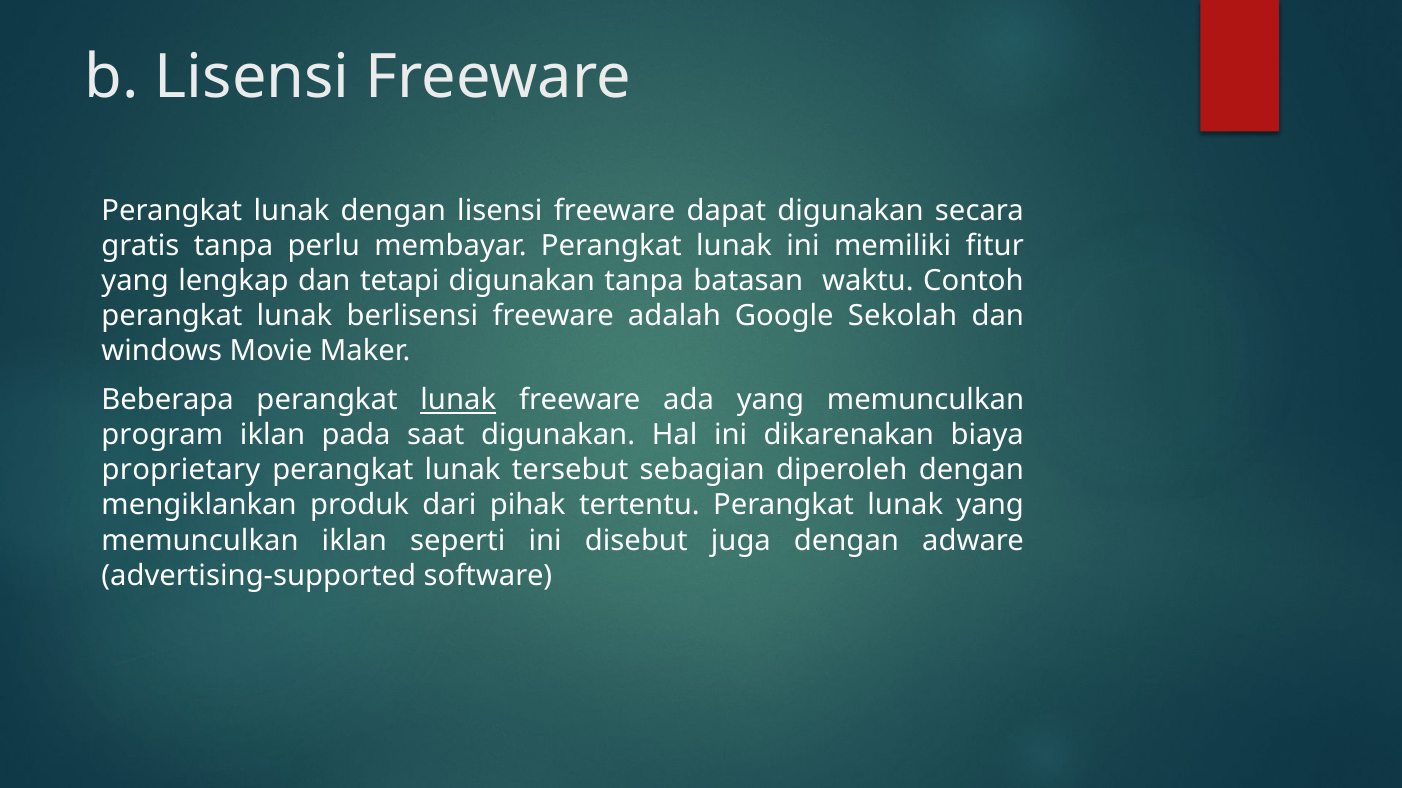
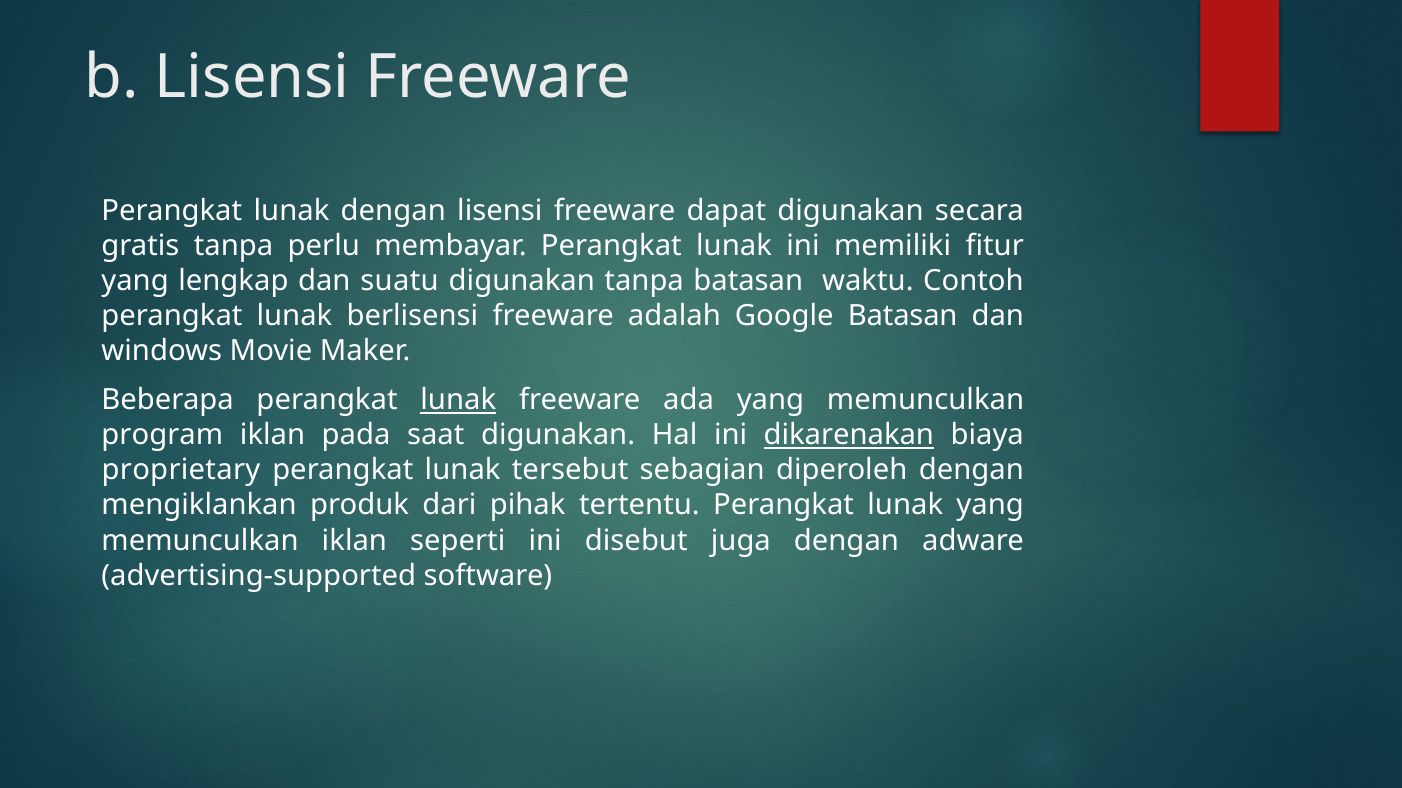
tetapi: tetapi -> suatu
Google Sekolah: Sekolah -> Batasan
dikarenakan underline: none -> present
